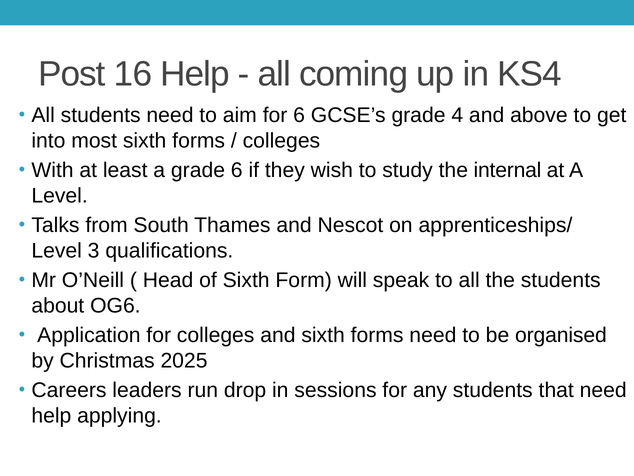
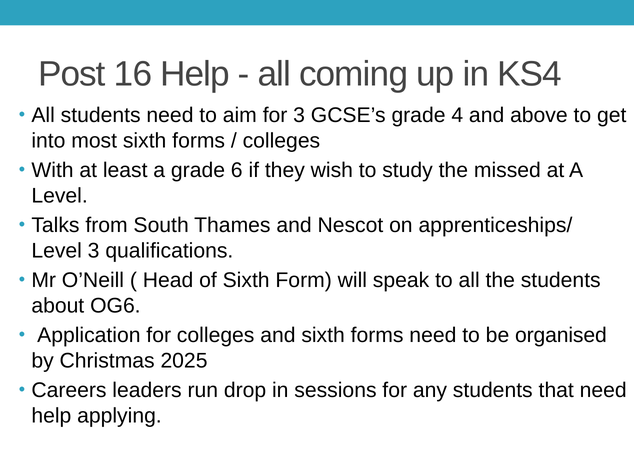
for 6: 6 -> 3
internal: internal -> missed
